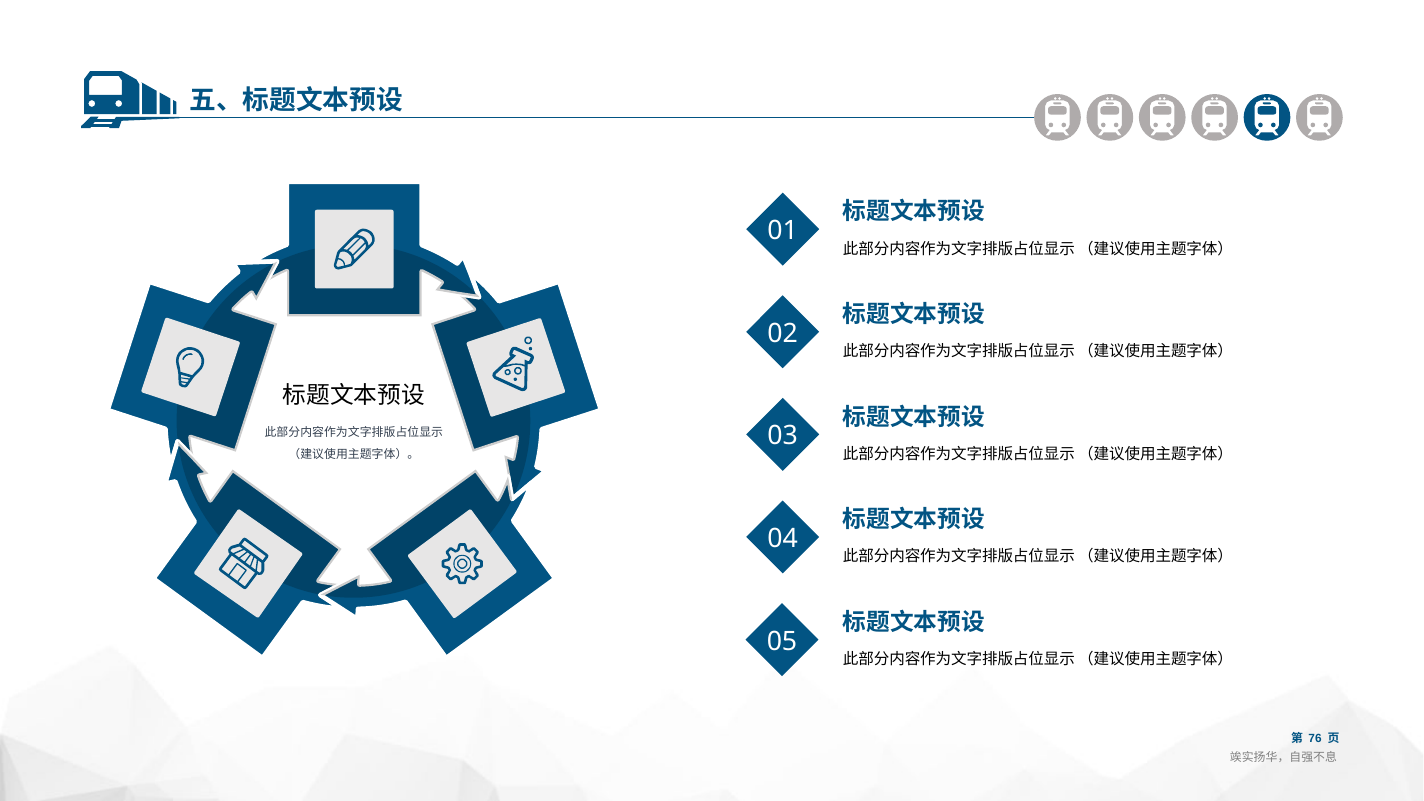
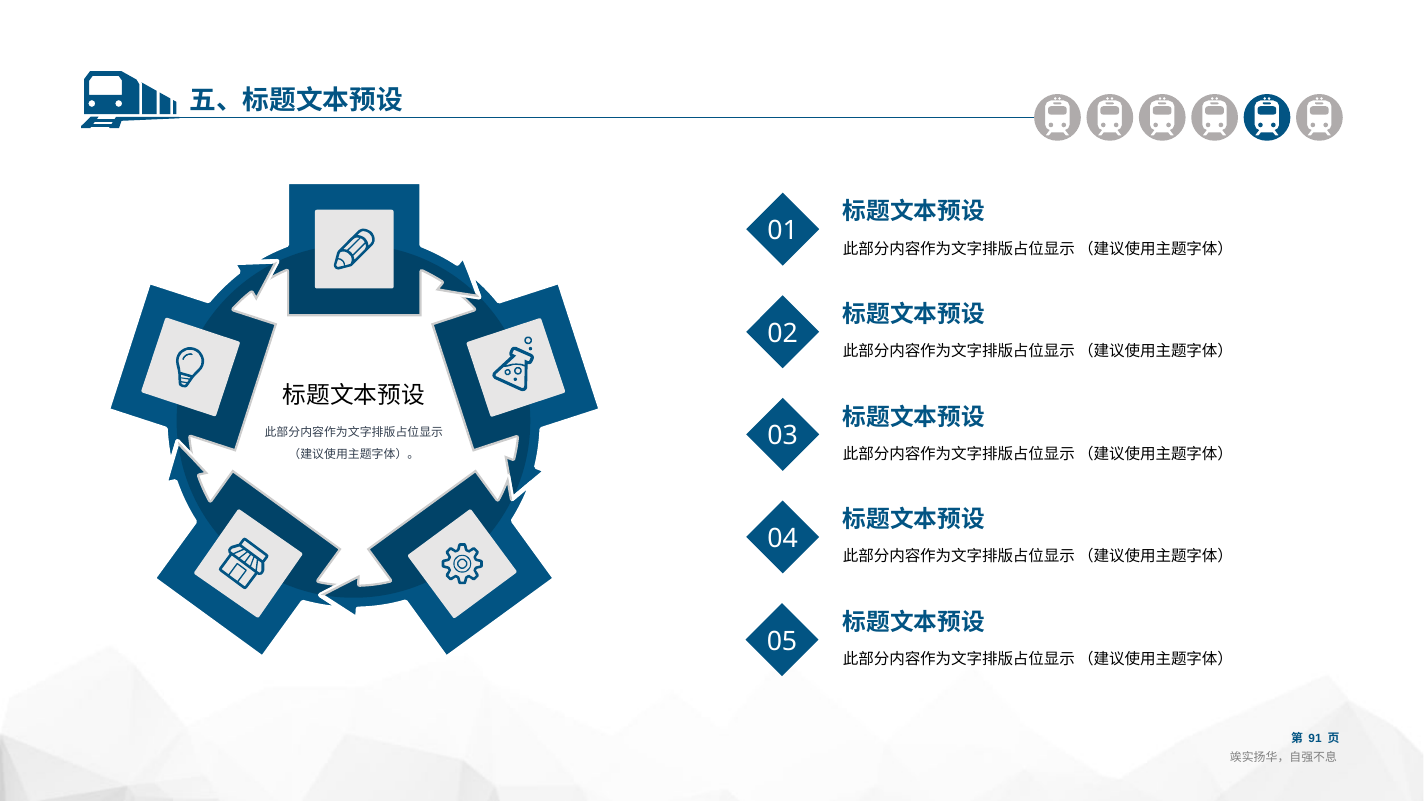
76: 76 -> 91
